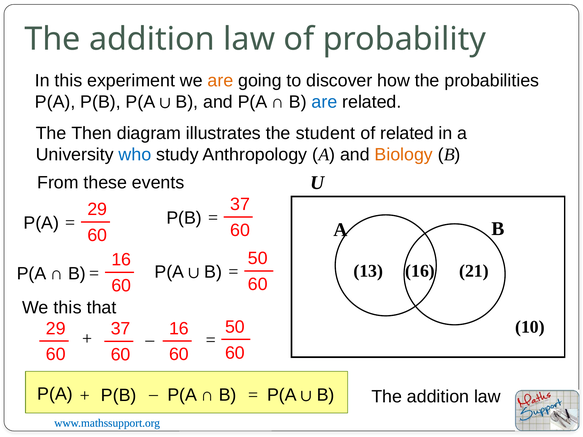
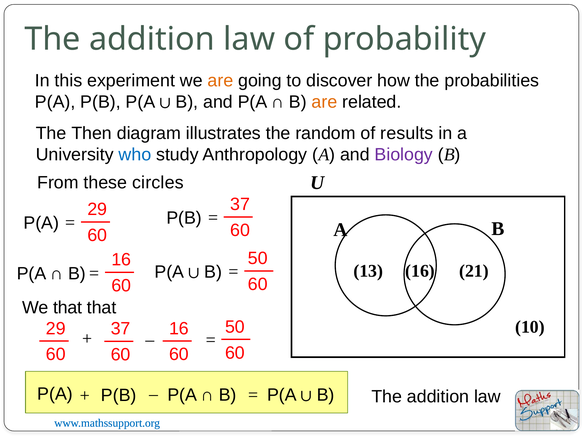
are at (325, 102) colour: blue -> orange
student: student -> random
of related: related -> results
Biology colour: orange -> purple
events: events -> circles
We this: this -> that
